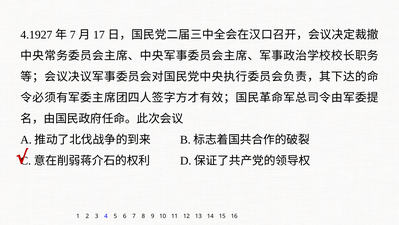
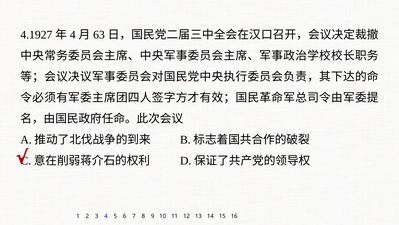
7 at (73, 35): 7 -> 4
17: 17 -> 63
